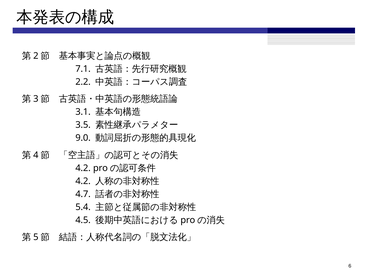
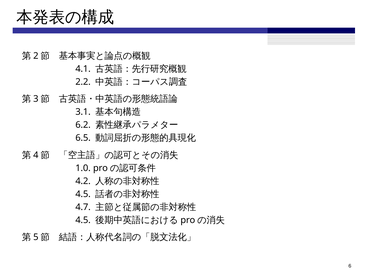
7.1: 7.1 -> 4.1
3.5: 3.5 -> 6.2
9.0: 9.0 -> 6.5
4.2 at (83, 168): 4.2 -> 1.0
4.7 at (83, 194): 4.7 -> 4.5
5.4: 5.4 -> 4.7
